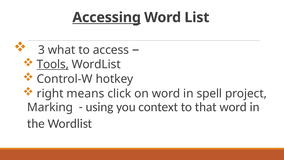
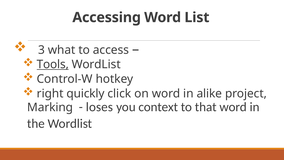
Accessing underline: present -> none
means: means -> quickly
spell: spell -> alike
using: using -> loses
